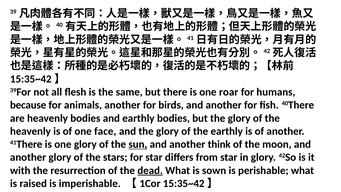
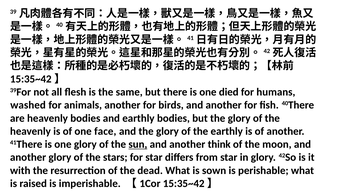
roar: roar -> died
because: because -> washed
dead underline: present -> none
